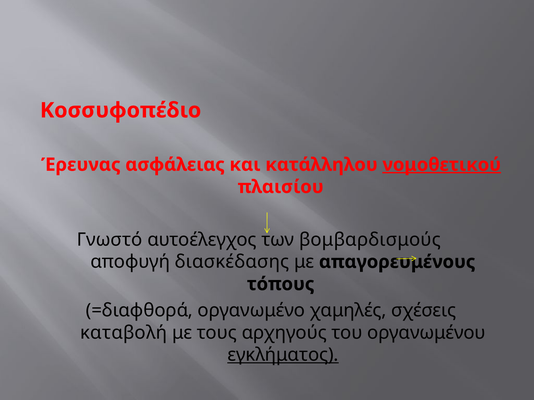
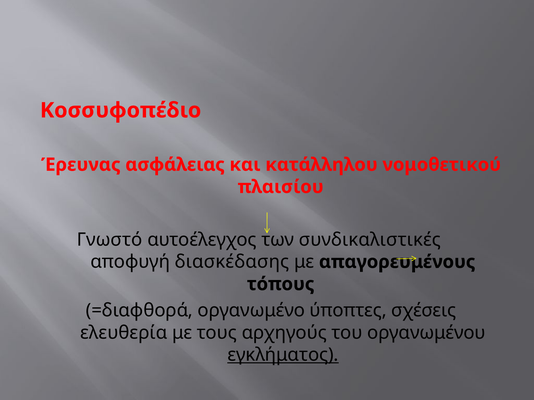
νομοθετικού underline: present -> none
βομβαρδισμούς: βομβαρδισμούς -> συνδικαλιστικές
χαμηλές: χαμηλές -> ύποπτες
καταβολή: καταβολή -> ελευθερία
